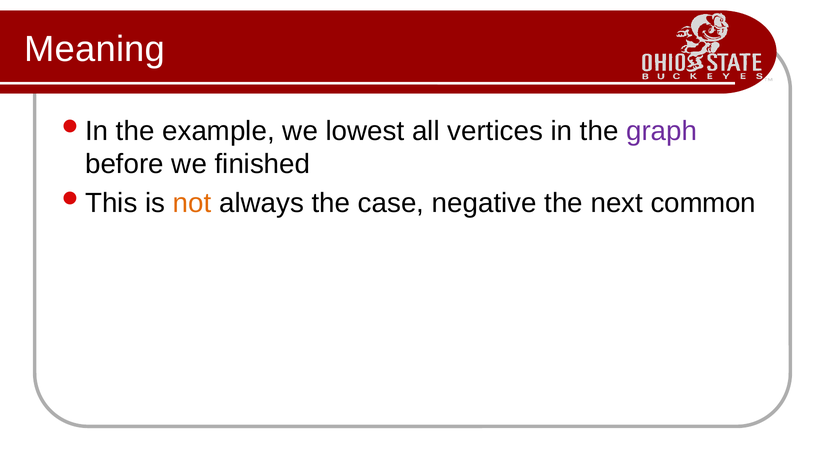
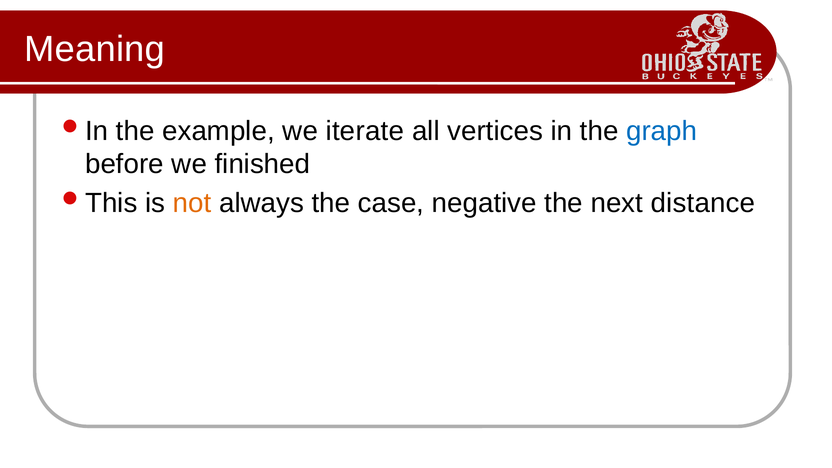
lowest: lowest -> iterate
graph colour: purple -> blue
common: common -> distance
